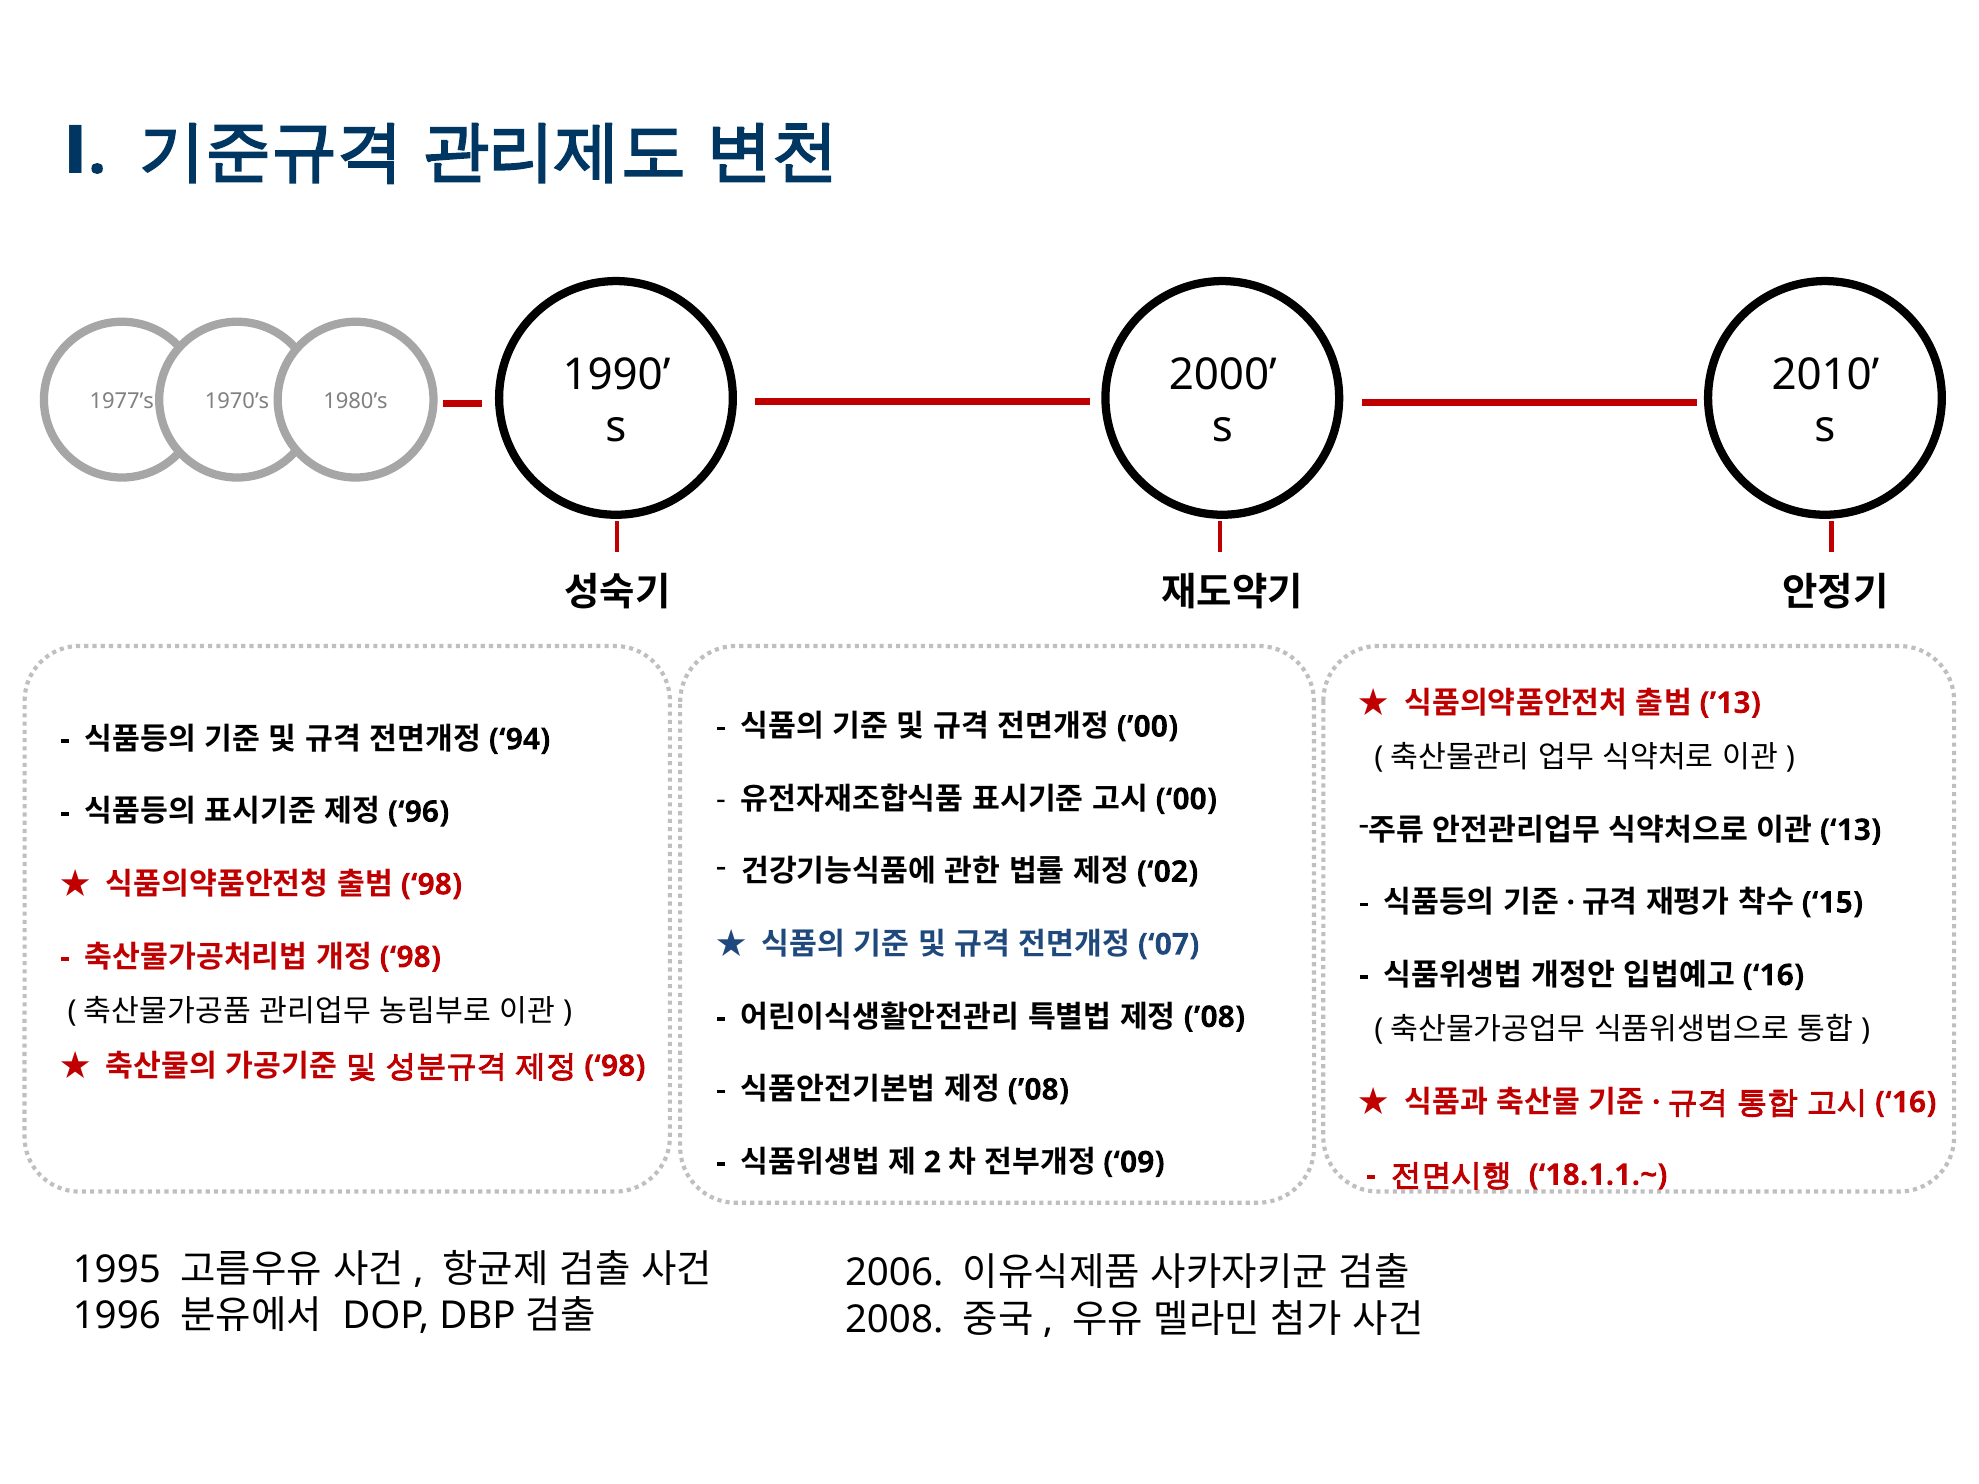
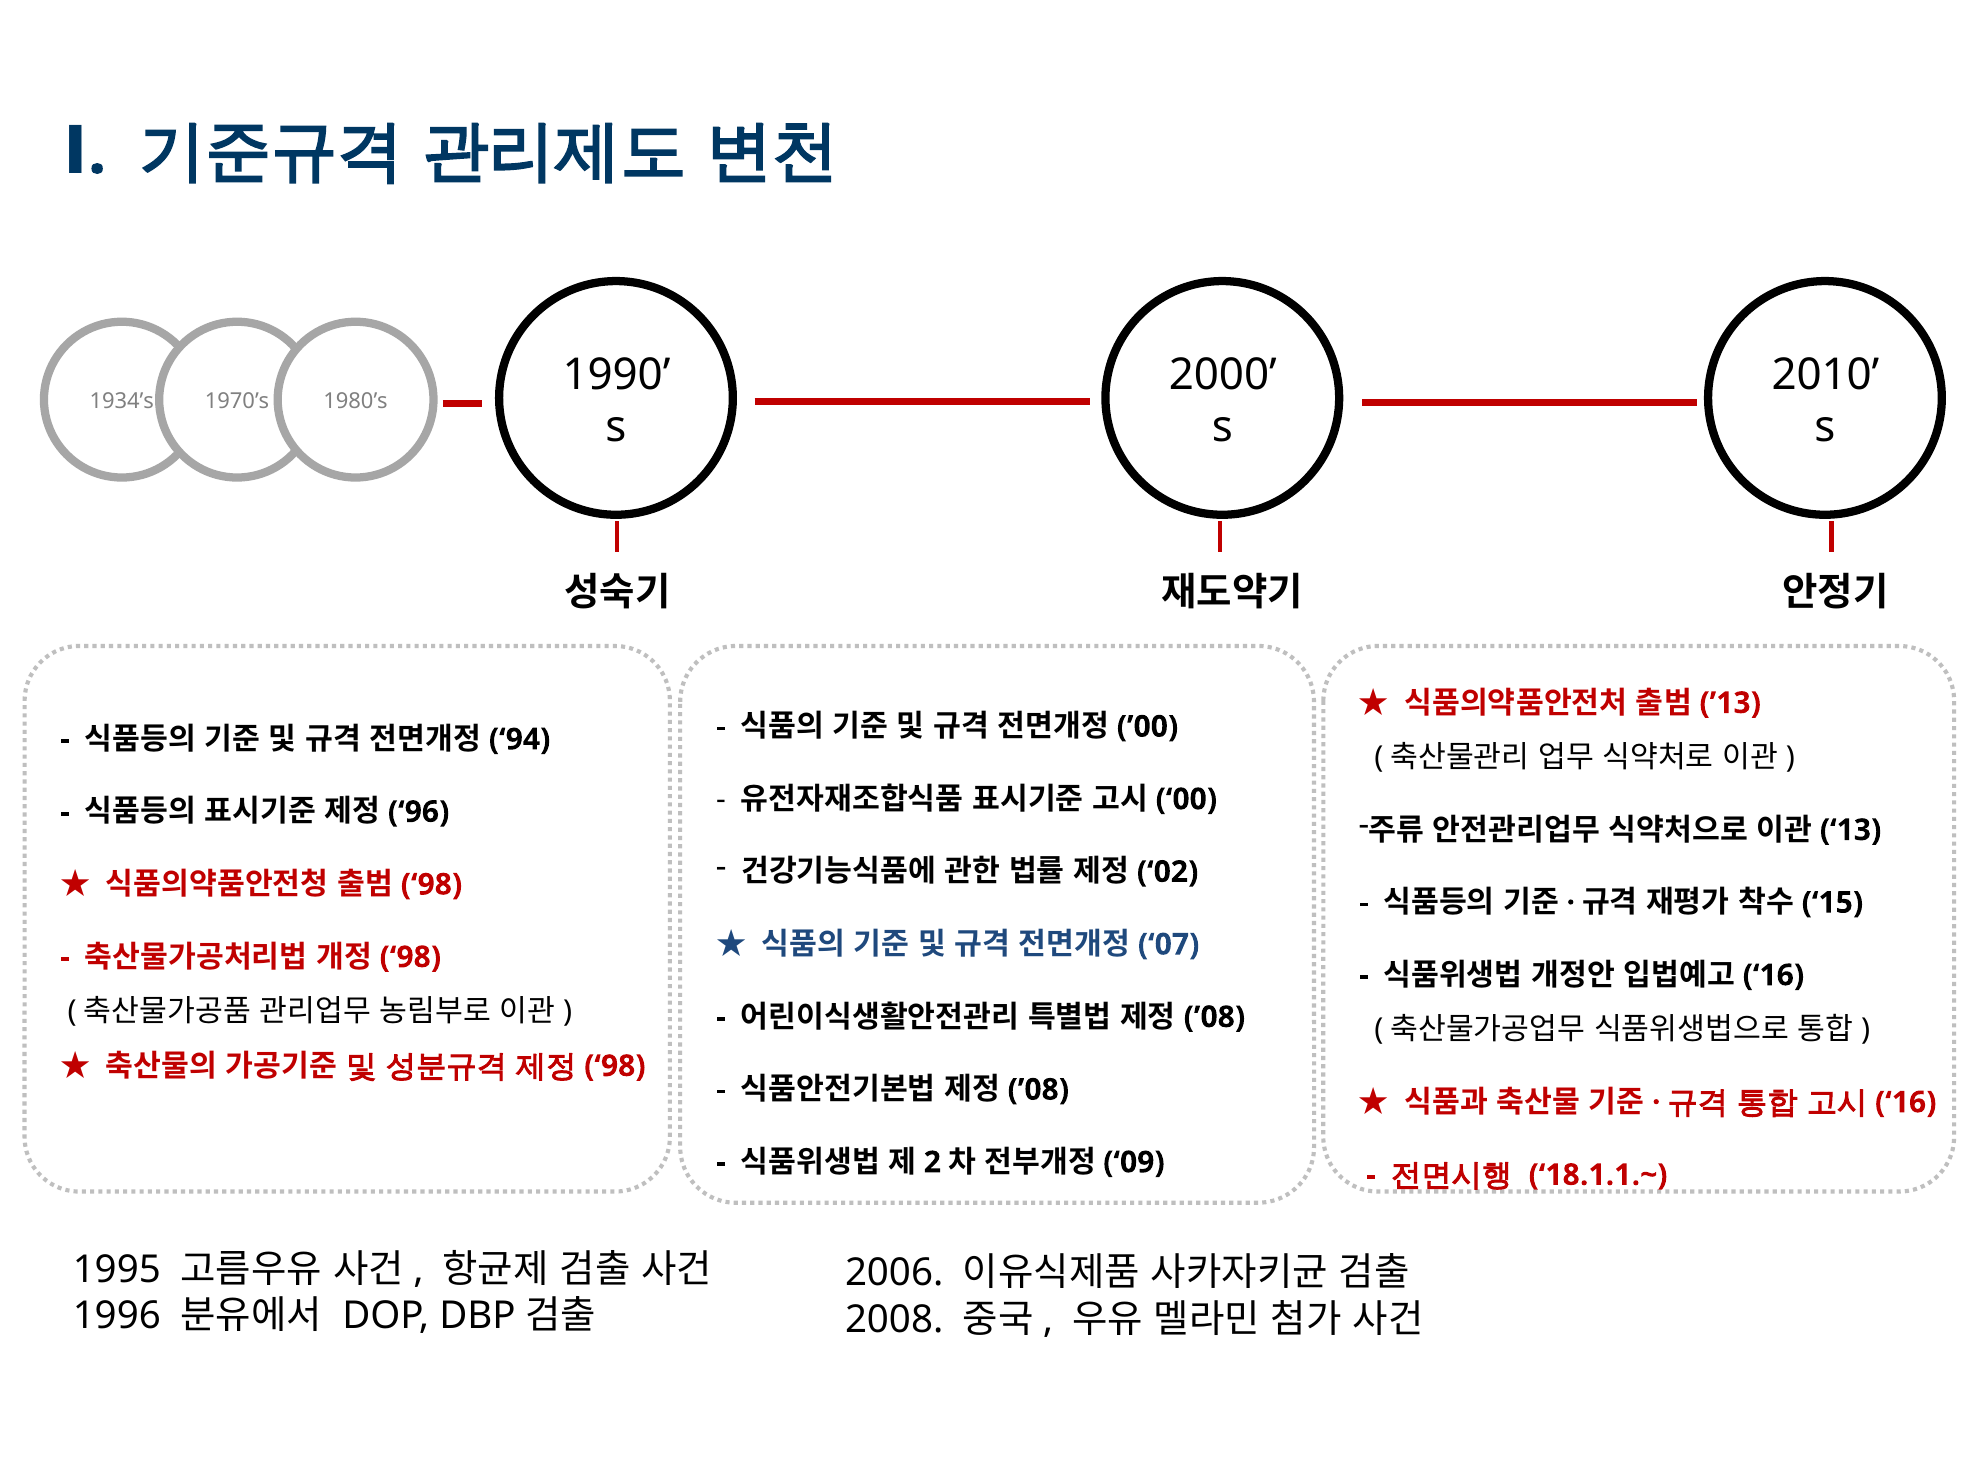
1977’s: 1977’s -> 1934’s
